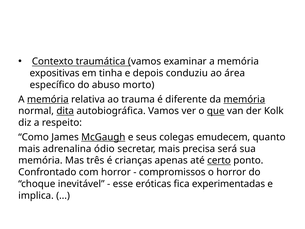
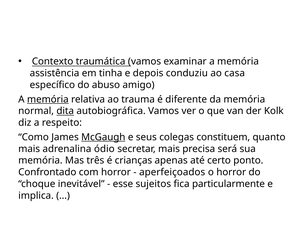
expositivas: expositivas -> assistência
área: área -> casa
morto: morto -> amigo
memória at (244, 99) underline: present -> none
que underline: present -> none
emudecem: emudecem -> constituem
certo underline: present -> none
compromissos: compromissos -> aperfeiçoados
eróticas: eróticas -> sujeitos
experimentadas: experimentadas -> particularmente
